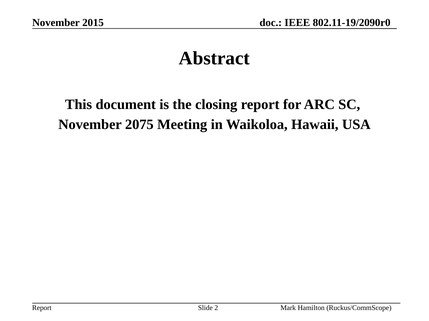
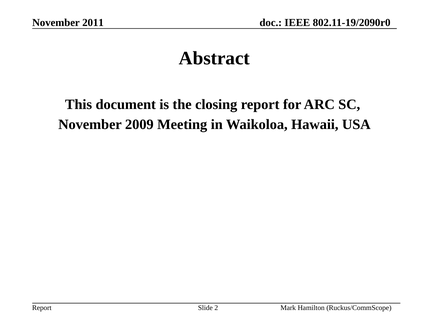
2015: 2015 -> 2011
2075: 2075 -> 2009
